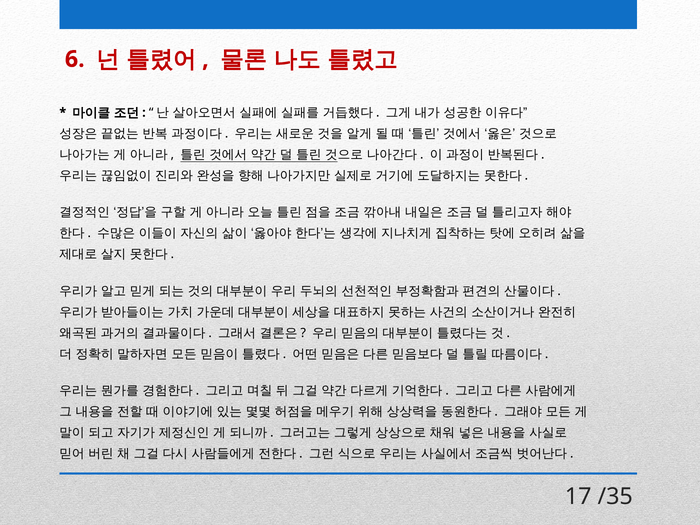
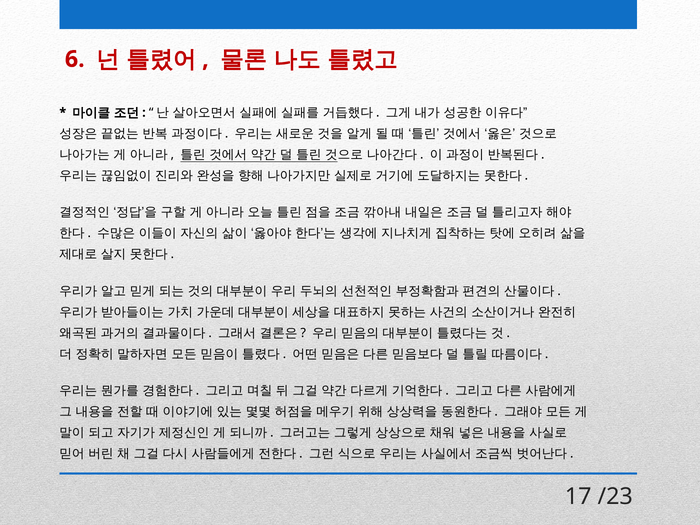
/35: /35 -> /23
